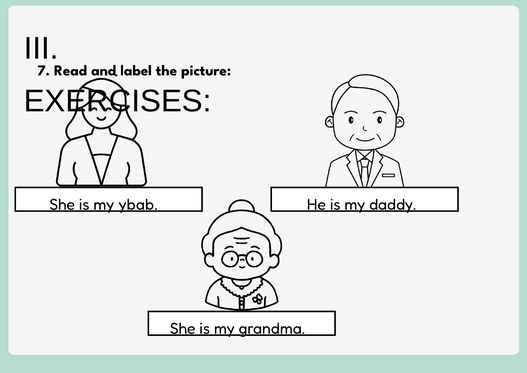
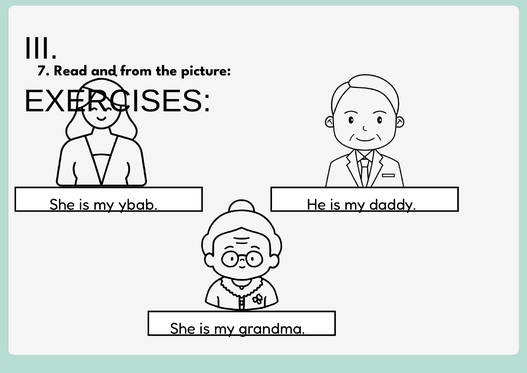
label: label -> from
